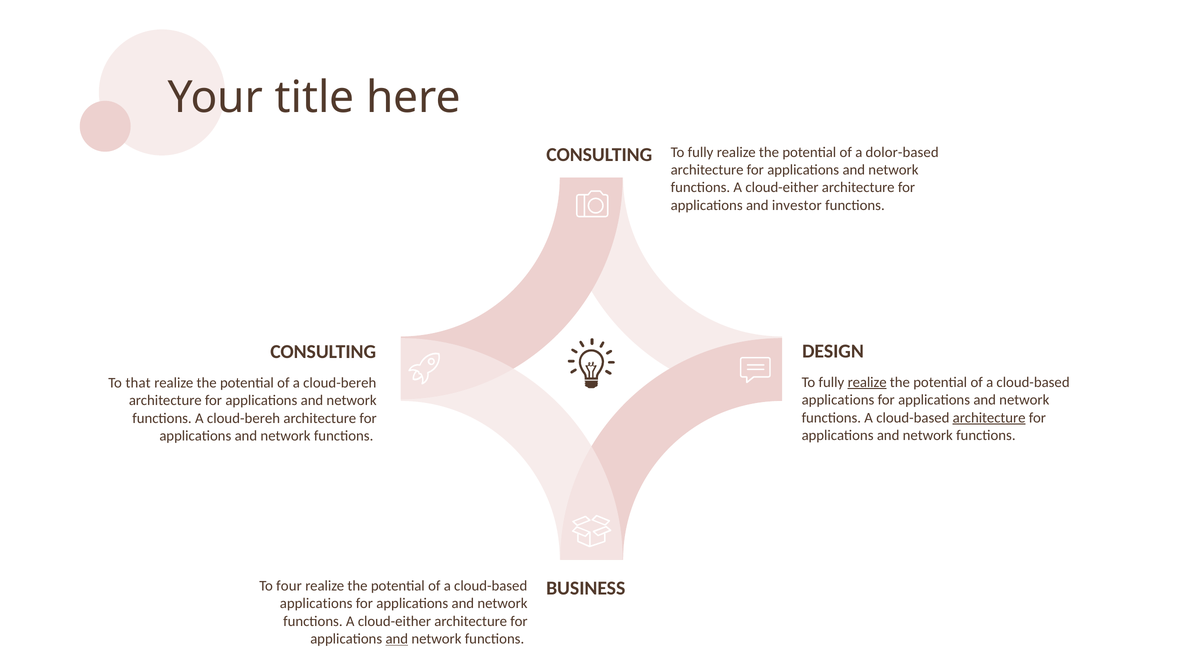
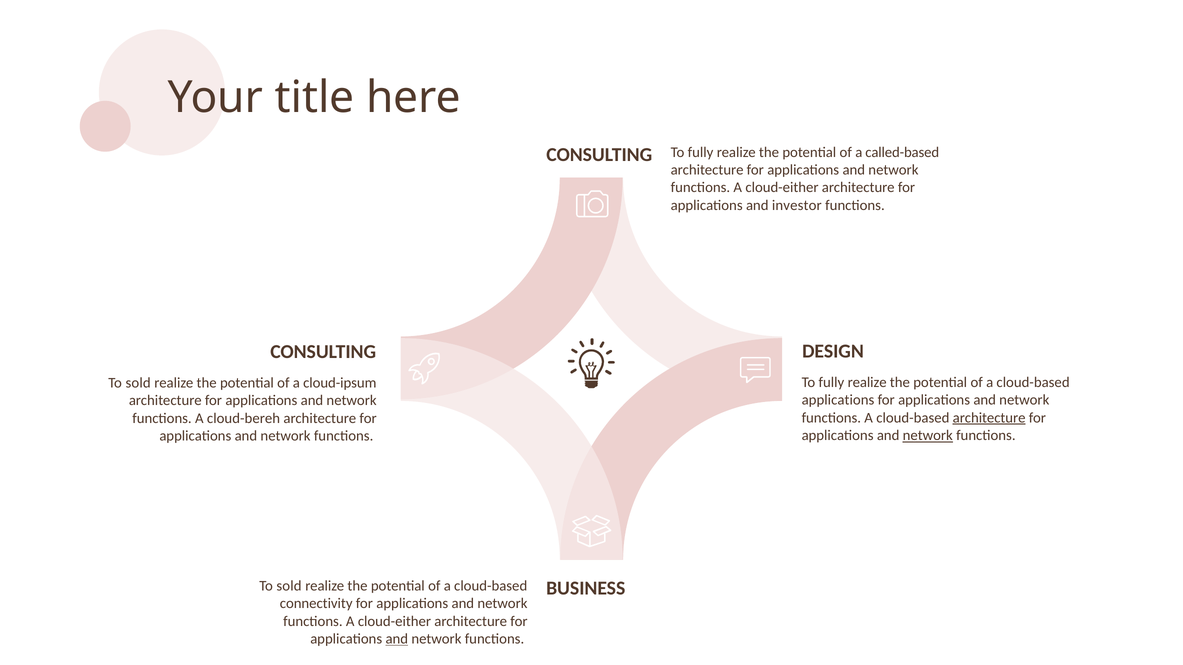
dolor-based: dolor-based -> called-based
realize at (867, 383) underline: present -> none
that at (138, 383): that -> sold
of a cloud-bereh: cloud-bereh -> cloud-ipsum
network at (928, 436) underline: none -> present
four at (289, 586): four -> sold
applications at (316, 604): applications -> connectivity
